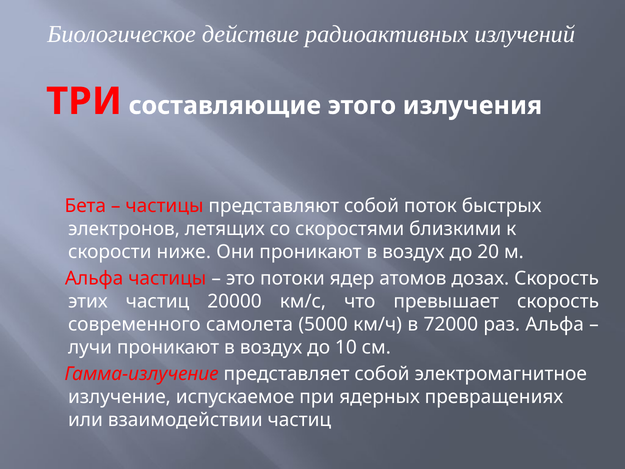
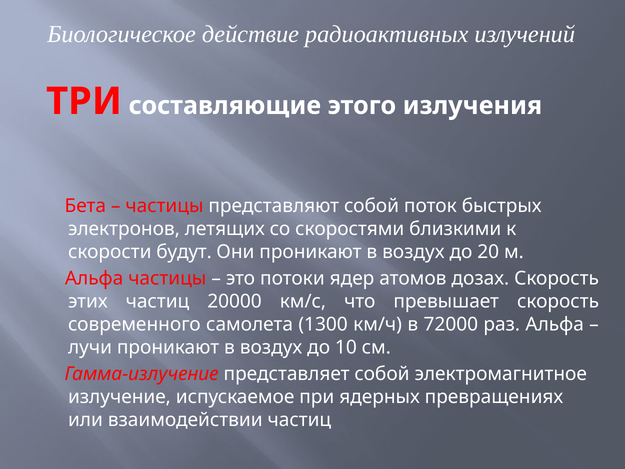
ниже: ниже -> будут
5000: 5000 -> 1300
